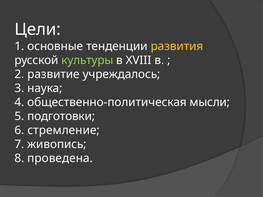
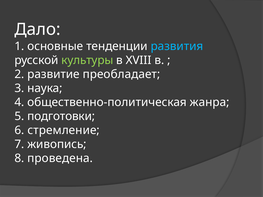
Цели: Цели -> Дало
развития colour: yellow -> light blue
учреждалось: учреждалось -> преобладает
мысли: мысли -> жанра
